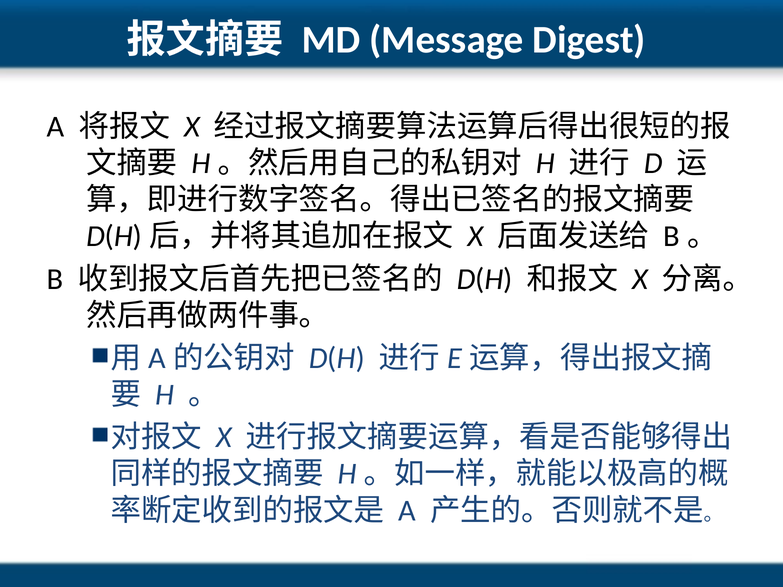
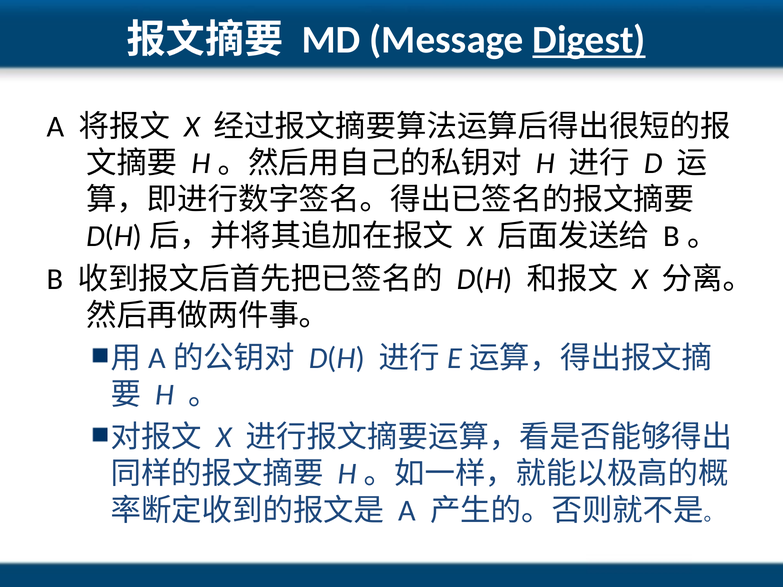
Digest underline: none -> present
